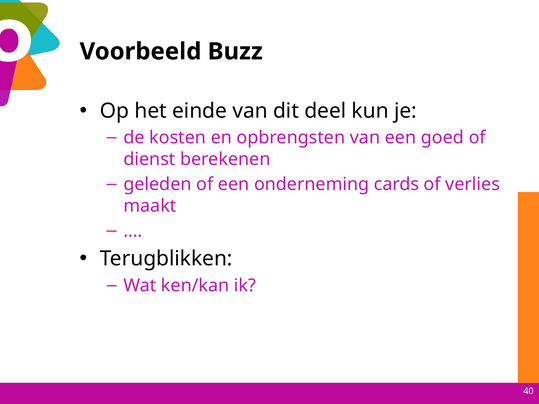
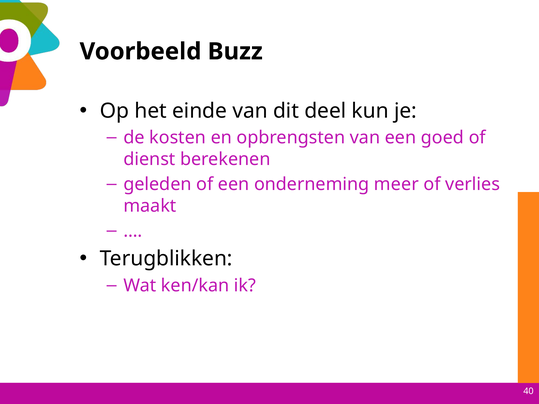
cards: cards -> meer
